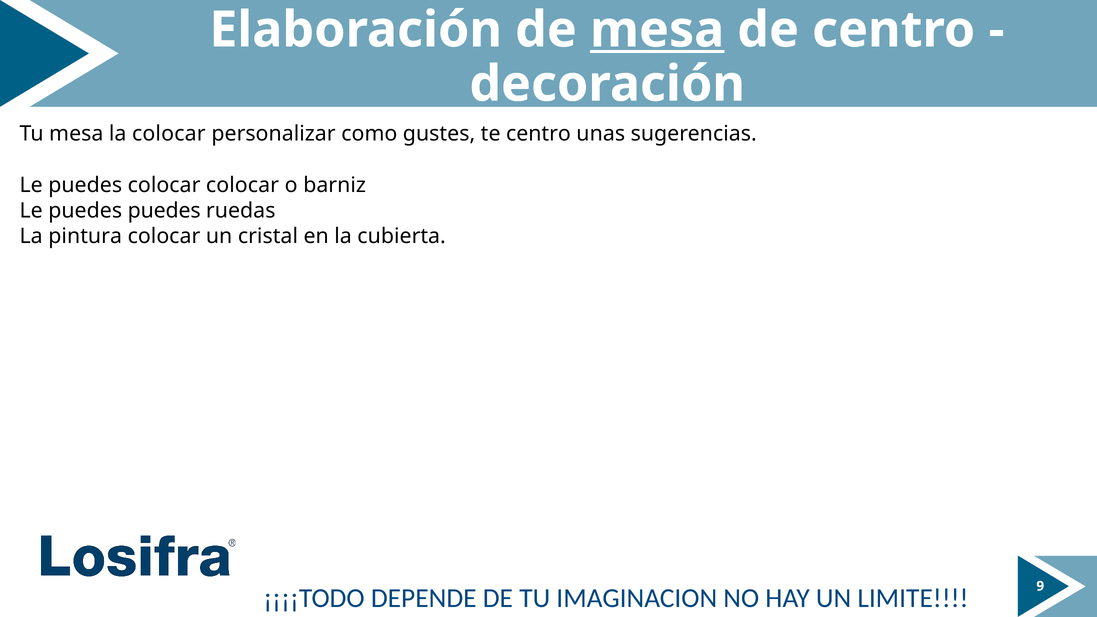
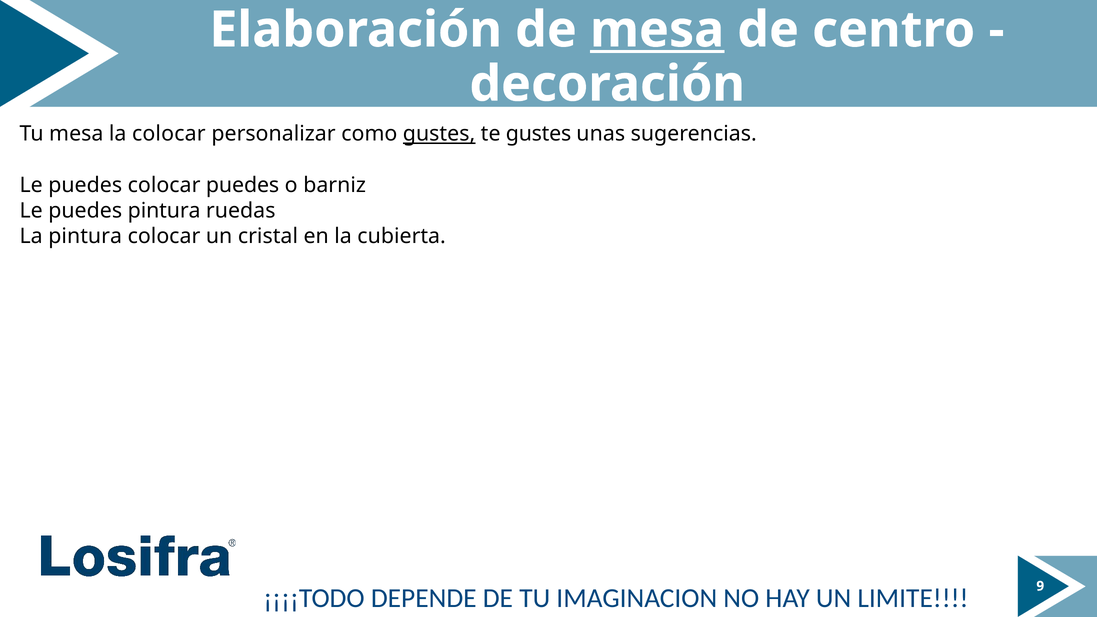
gustes at (439, 134) underline: none -> present
te centro: centro -> gustes
colocar colocar: colocar -> puedes
puedes puedes: puedes -> pintura
